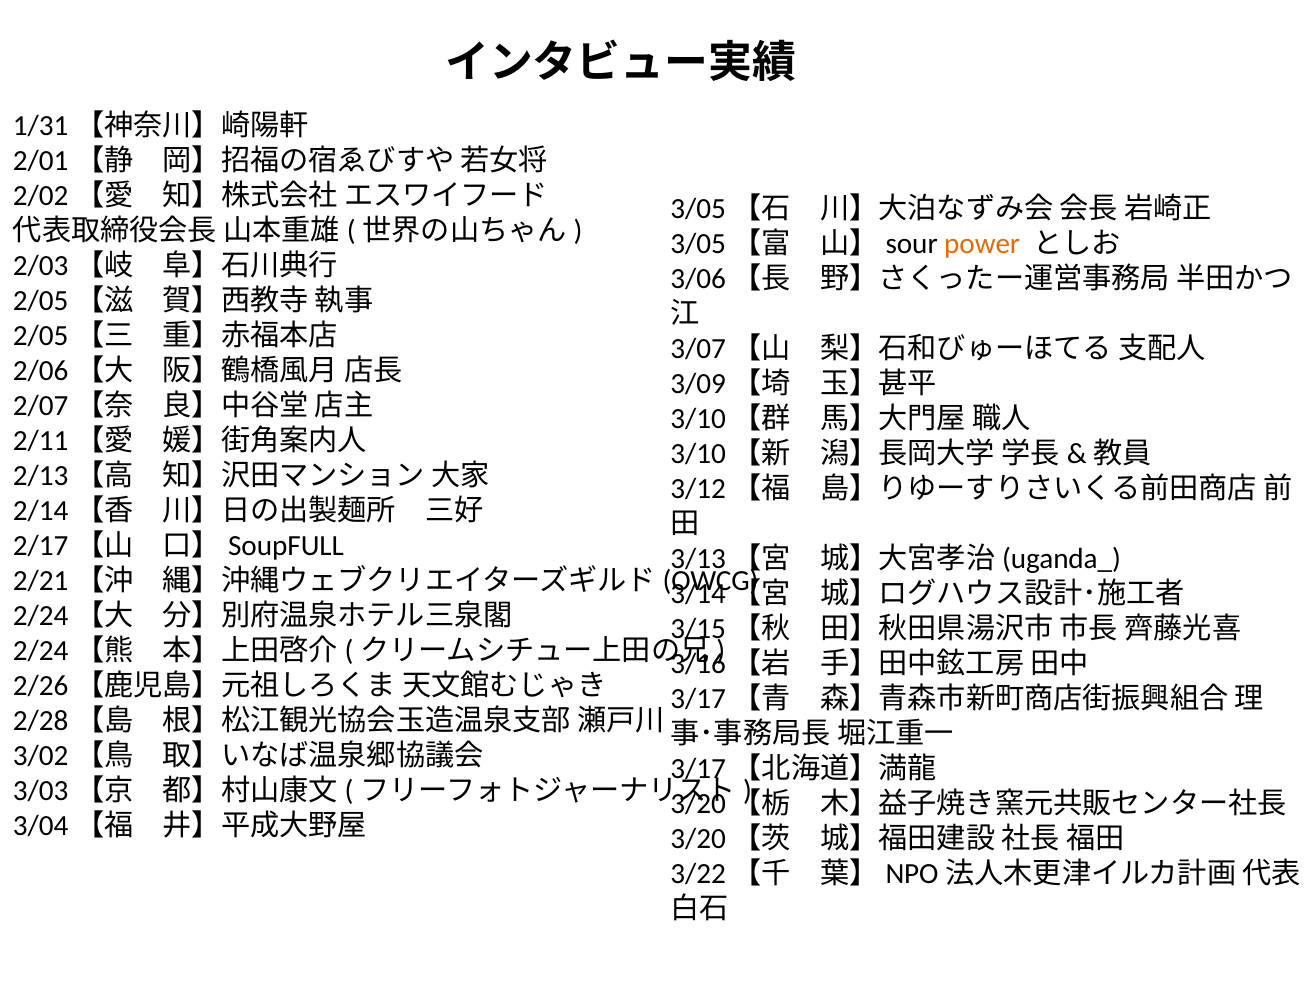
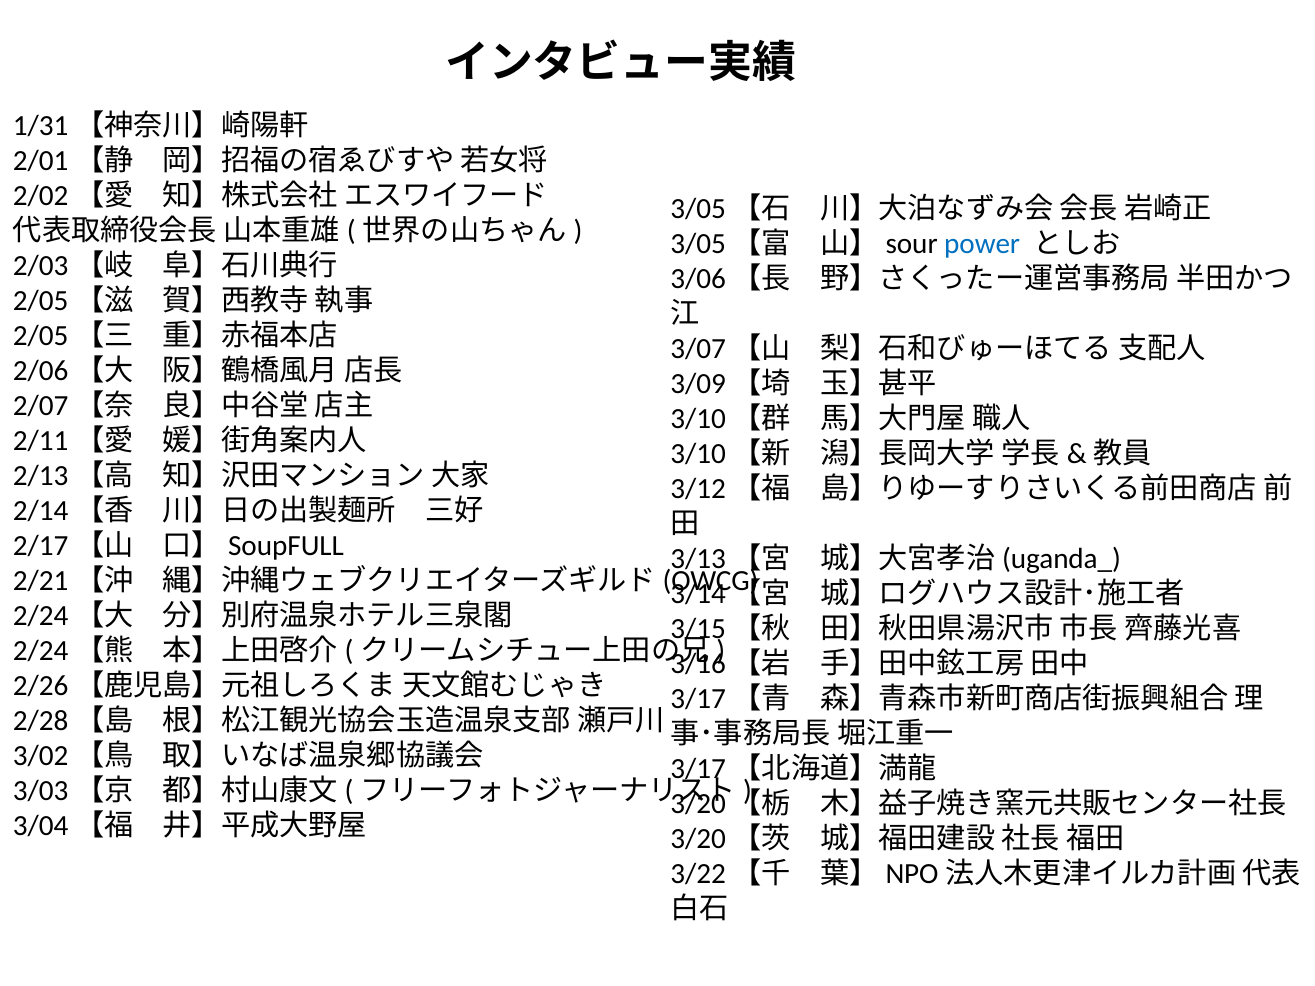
power colour: orange -> blue
